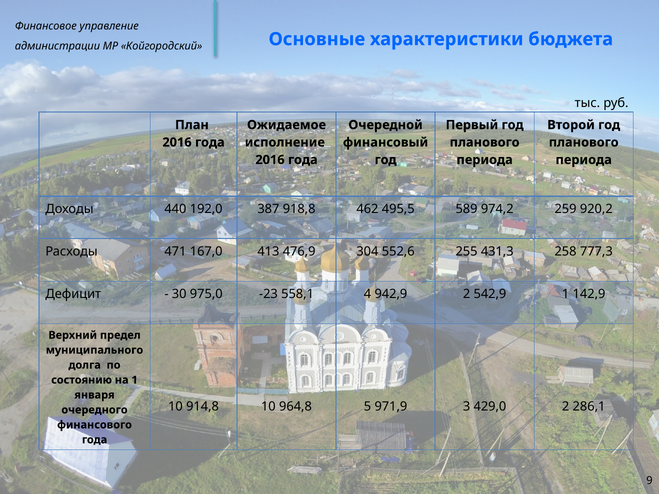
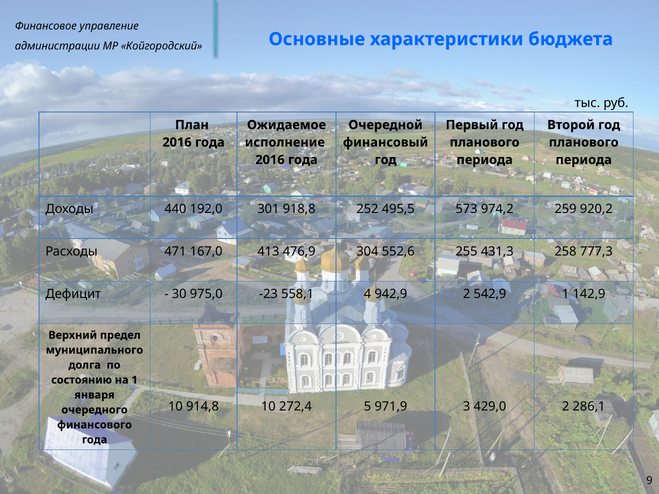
387: 387 -> 301
462: 462 -> 252
589: 589 -> 573
964,8: 964,8 -> 272,4
